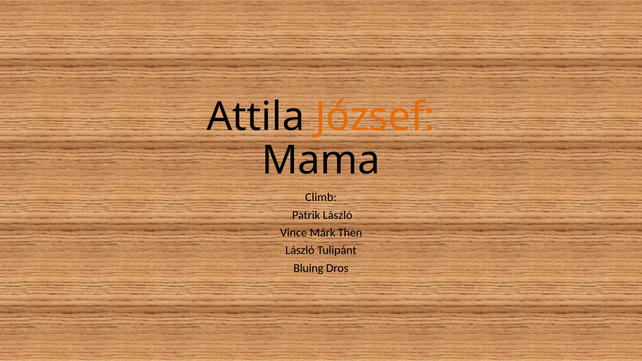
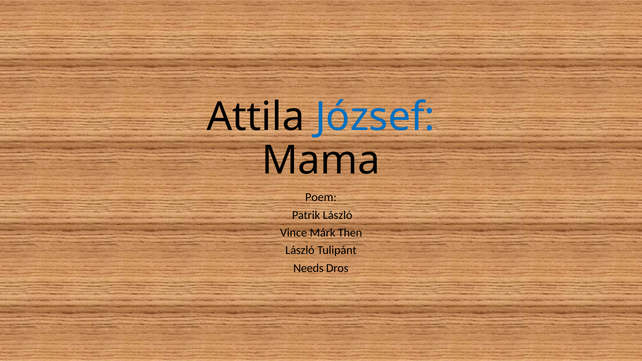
József colour: orange -> blue
Climb: Climb -> Poem
Bluing: Bluing -> Needs
